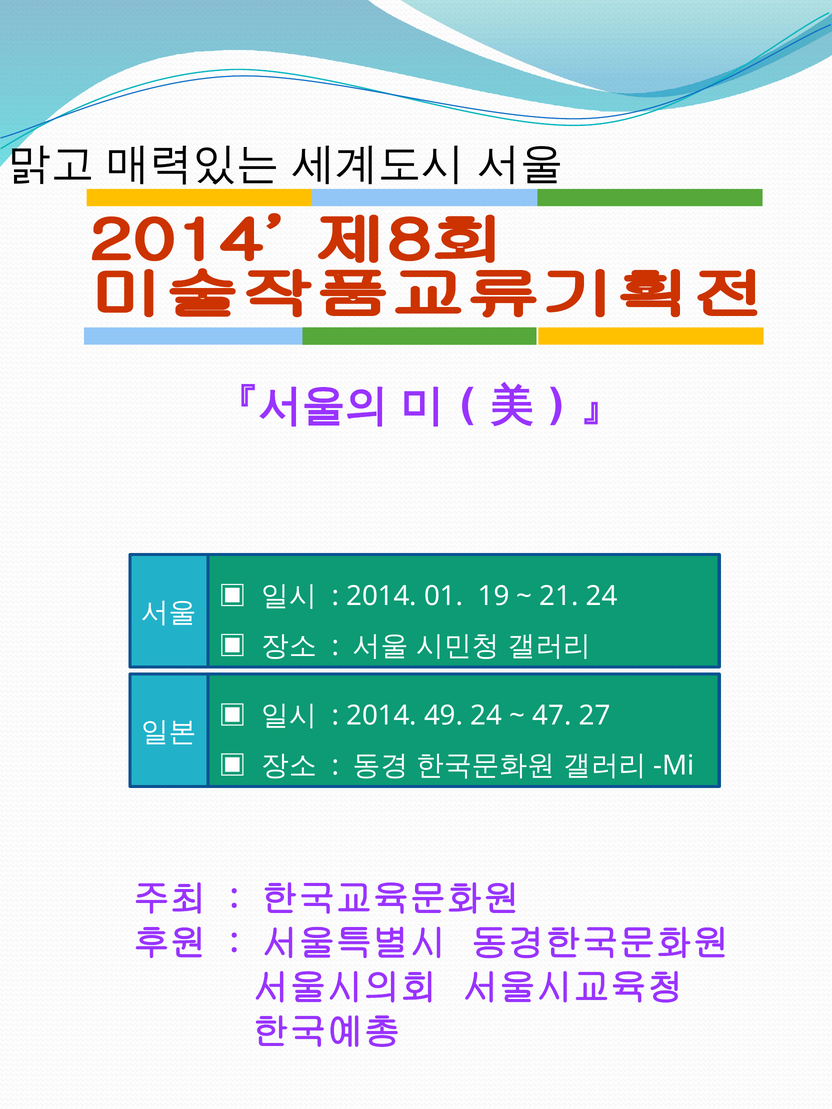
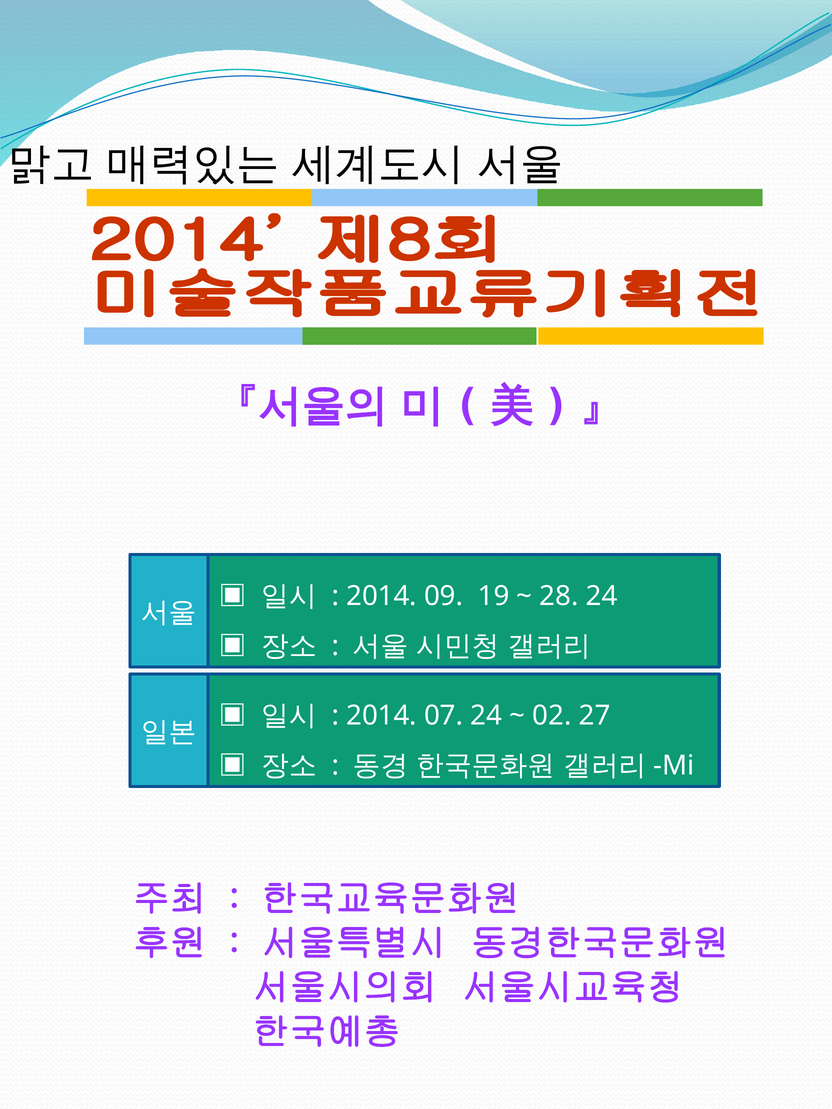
01: 01 -> 09
21: 21 -> 28
49: 49 -> 07
47: 47 -> 02
